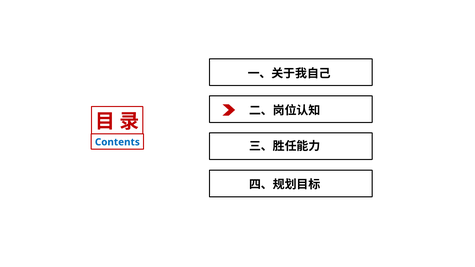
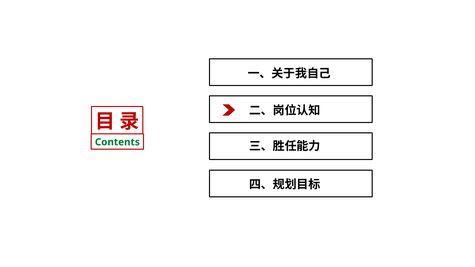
Contents colour: blue -> green
